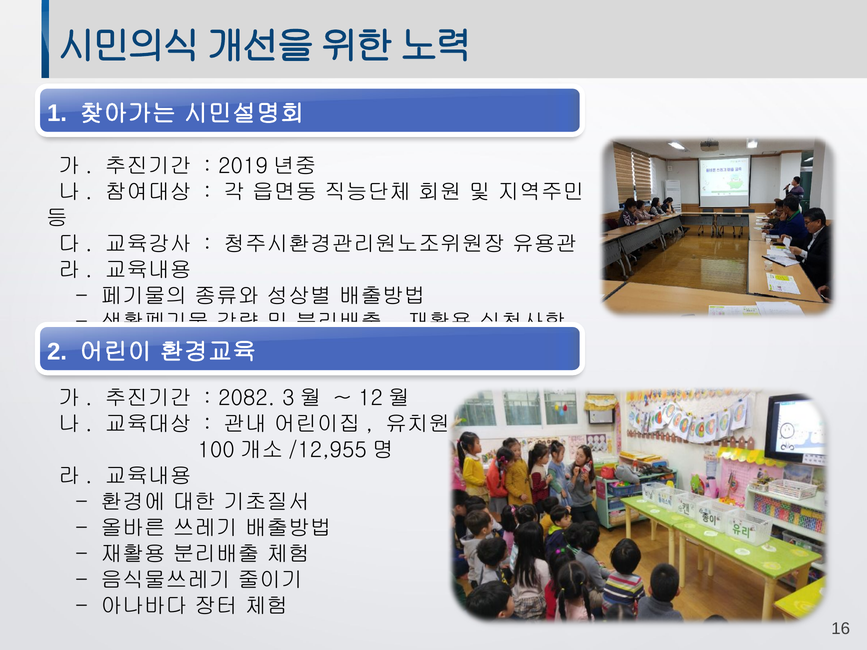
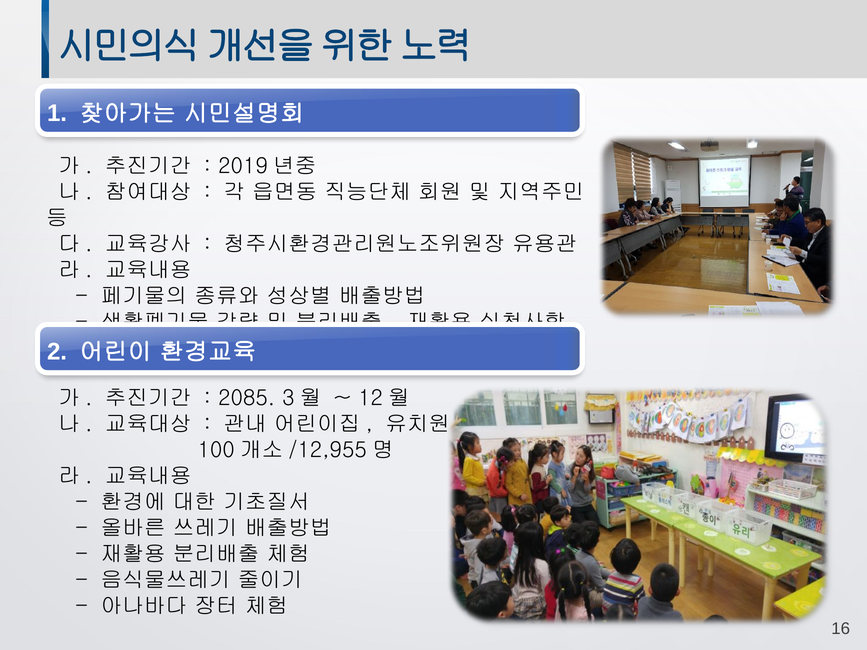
2082: 2082 -> 2085
